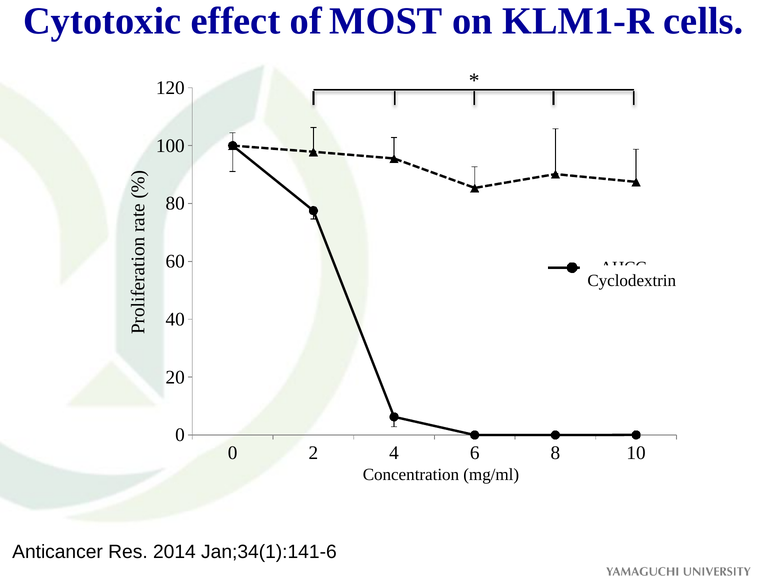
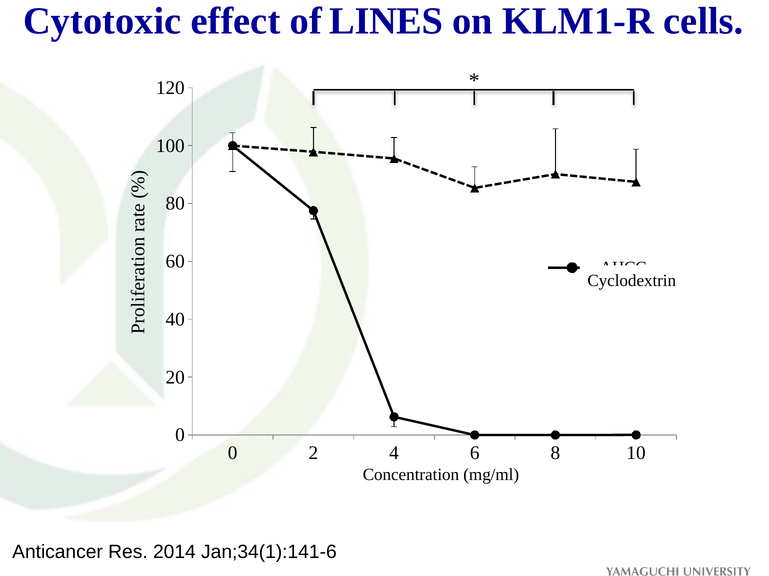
MOST: MOST -> LINES
